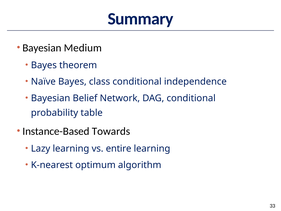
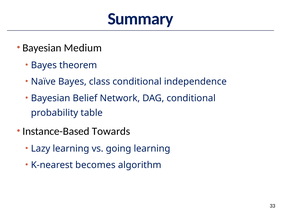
entire: entire -> going
optimum: optimum -> becomes
